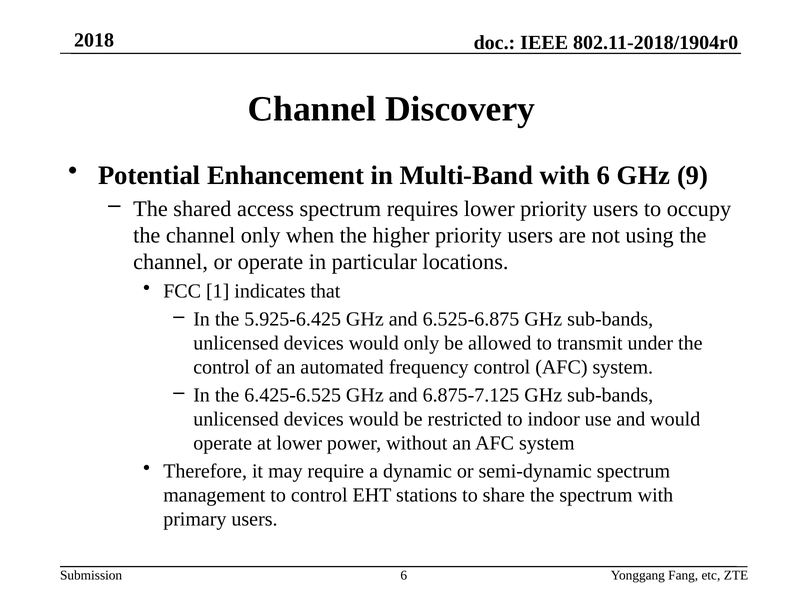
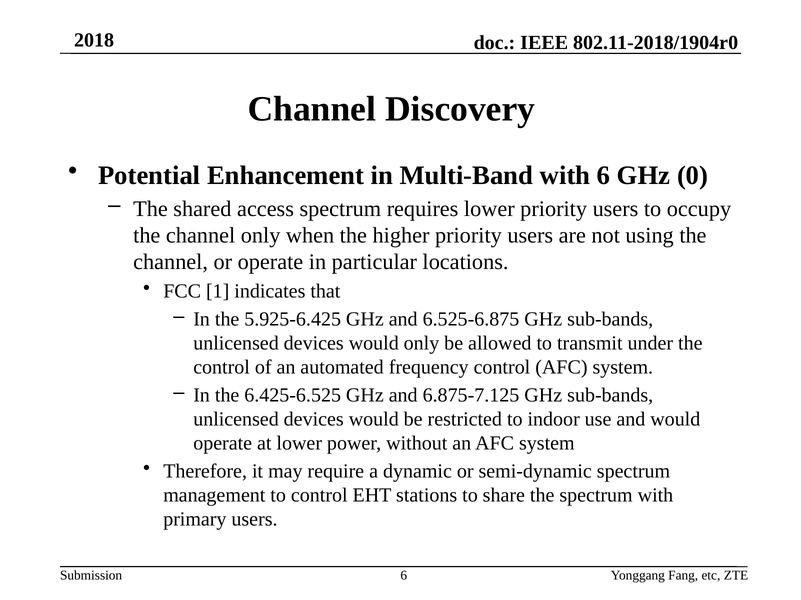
9: 9 -> 0
